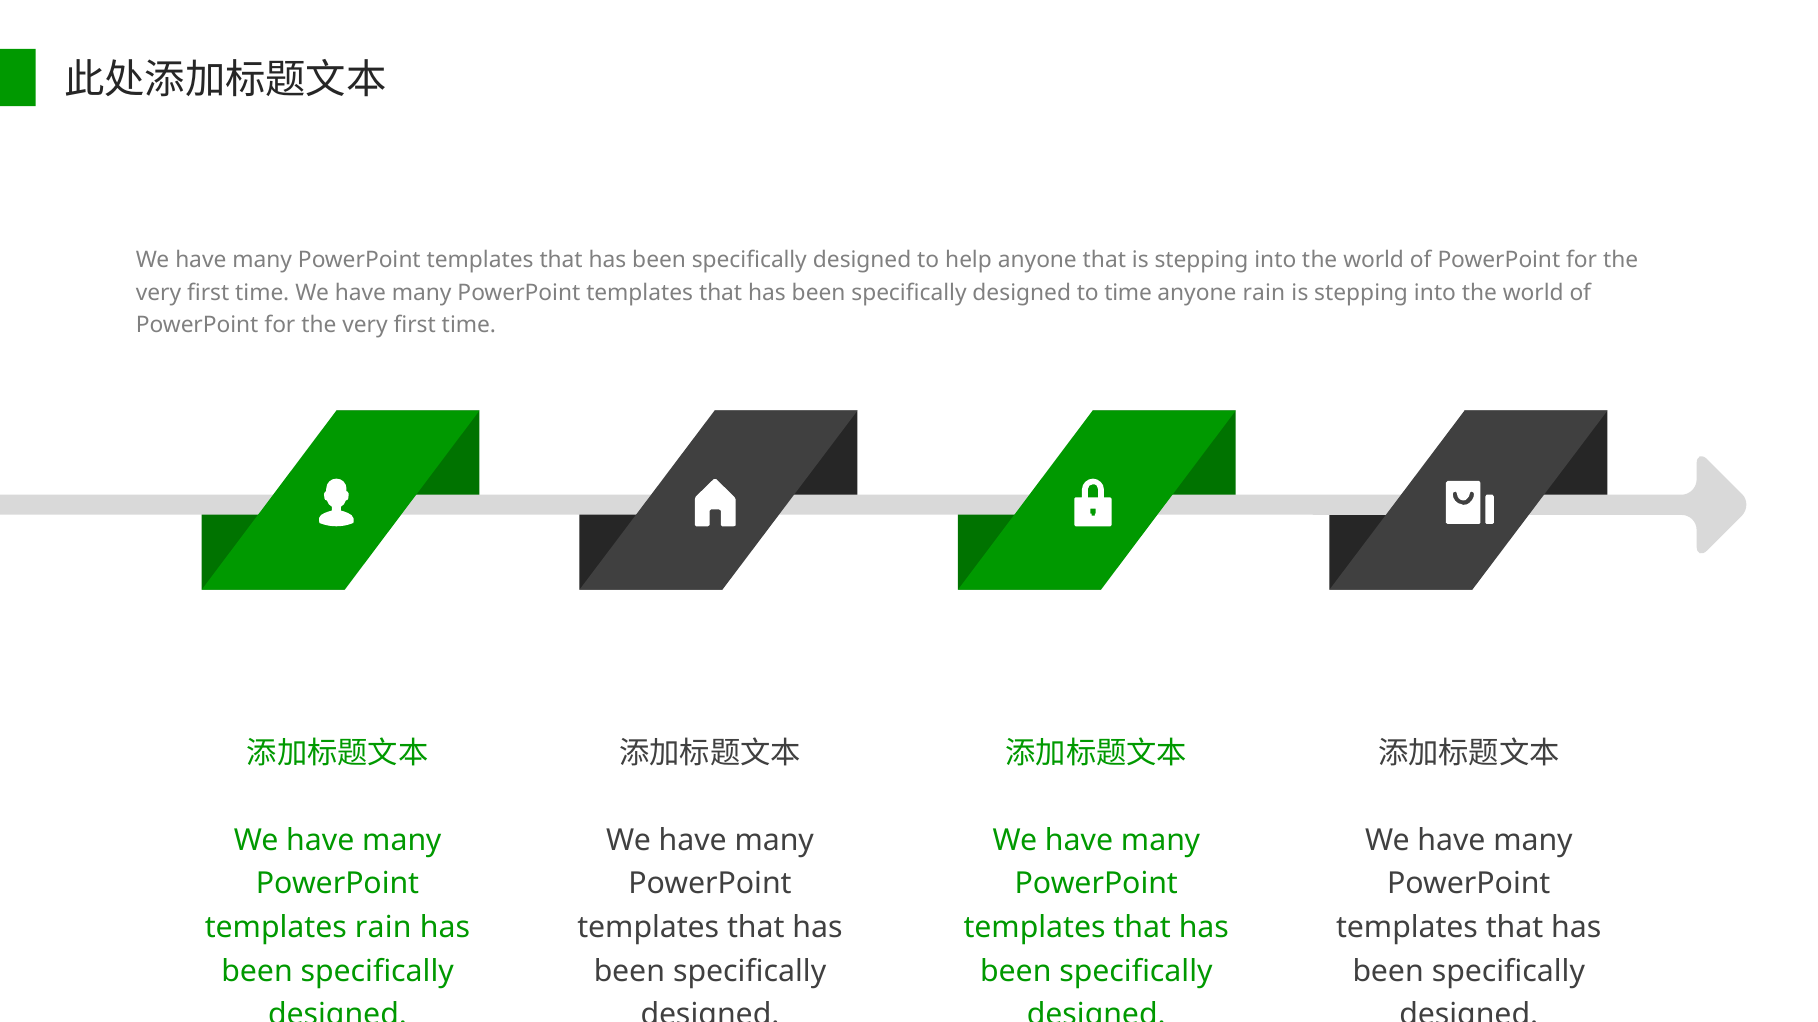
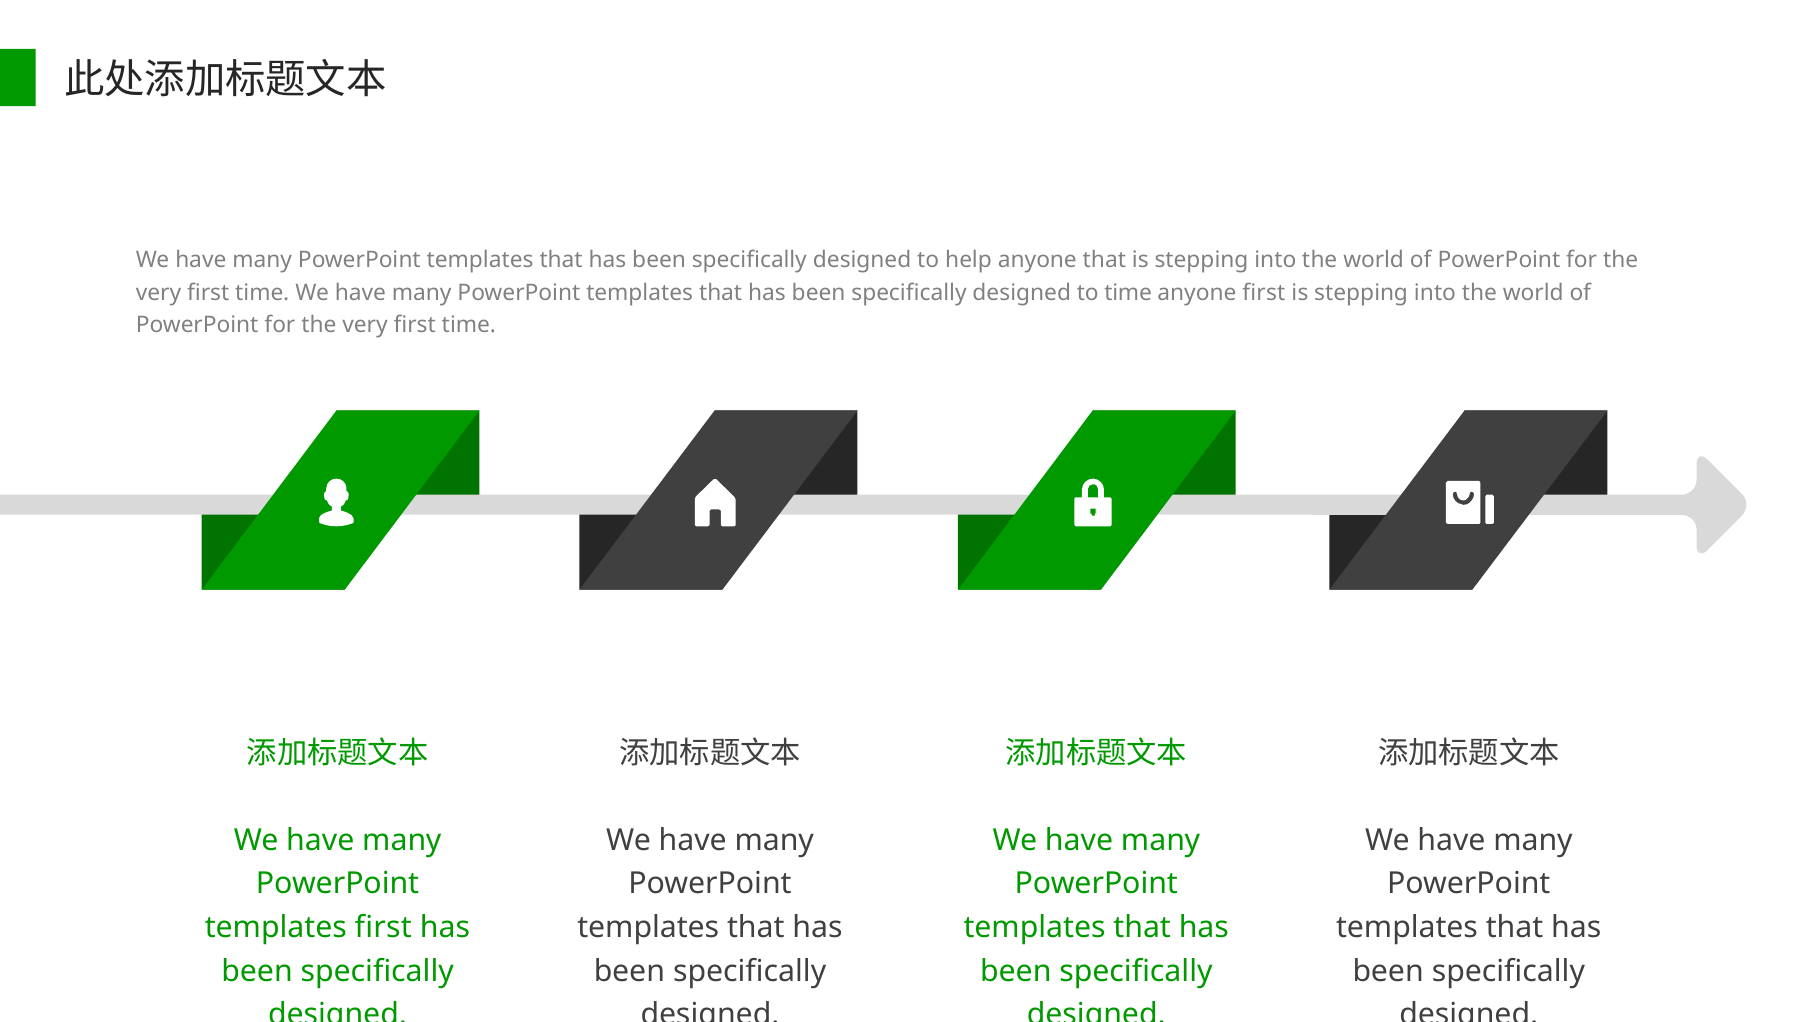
anyone rain: rain -> first
templates rain: rain -> first
